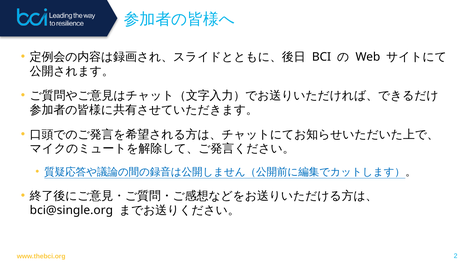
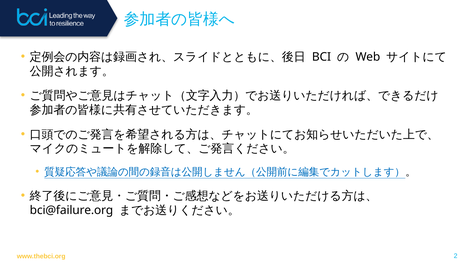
bci@single.org: bci@single.org -> bci@failure.org
